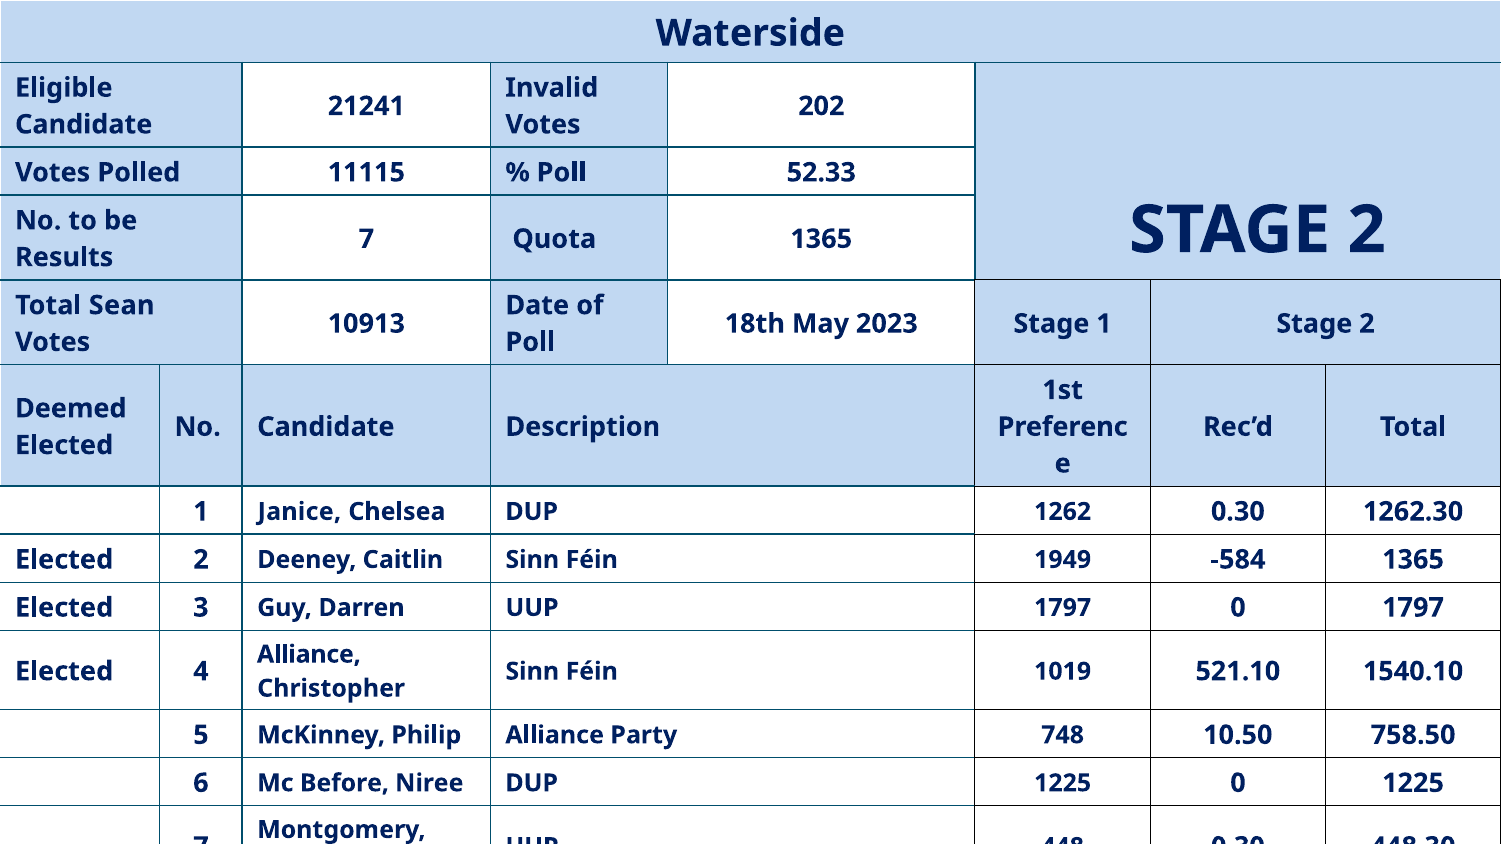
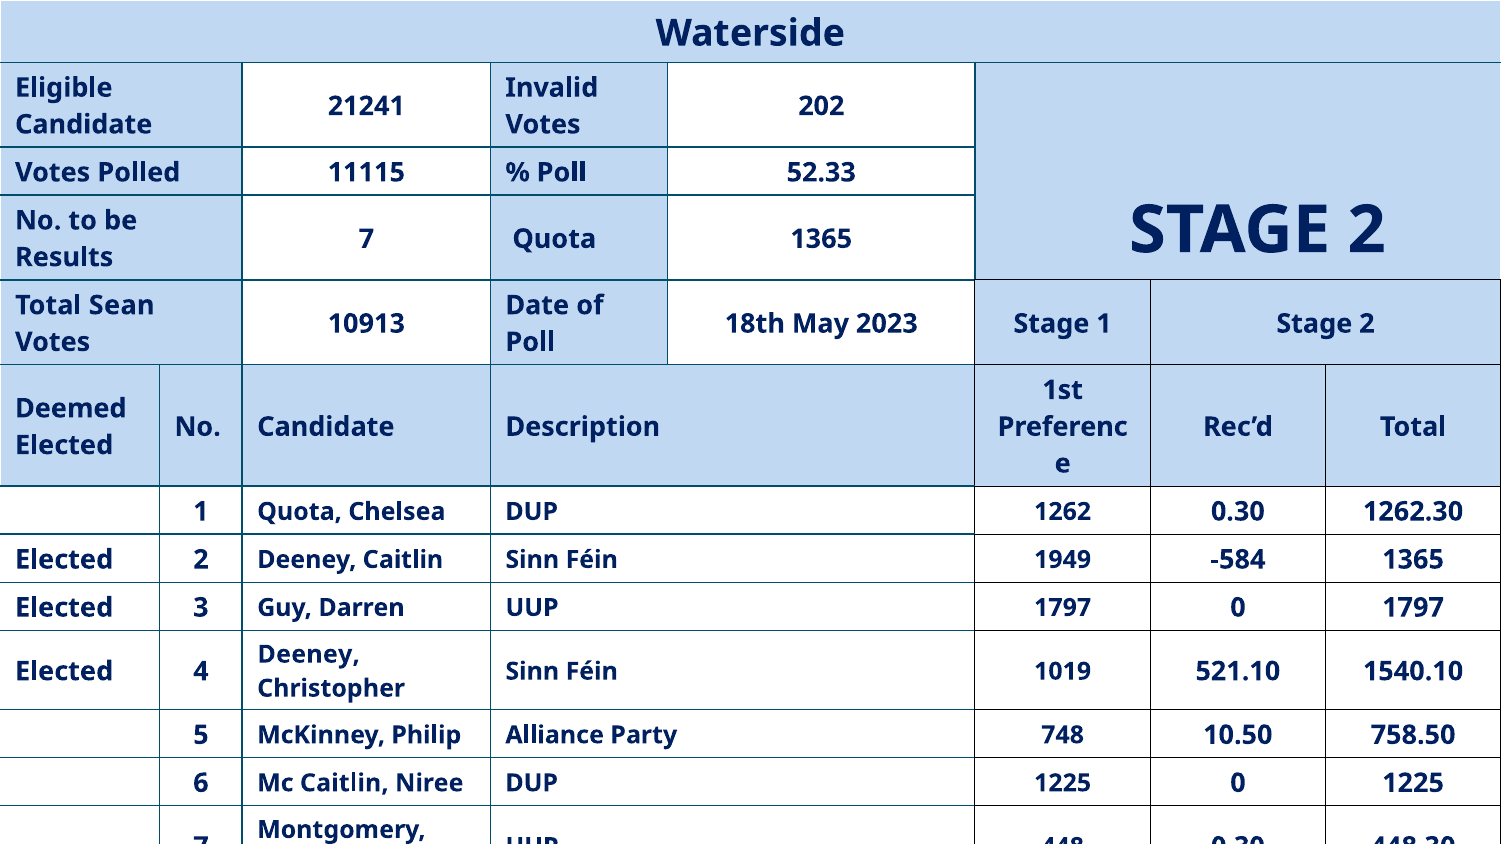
1 Janice: Janice -> Quota
Alliance at (309, 655): Alliance -> Deeney
Mc Before: Before -> Caitlin
